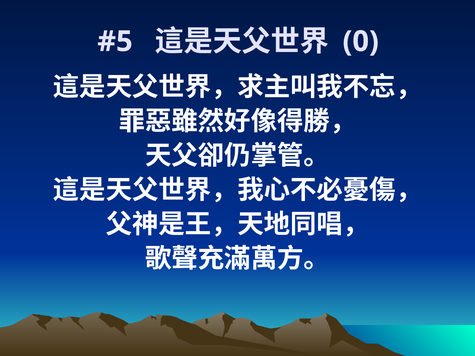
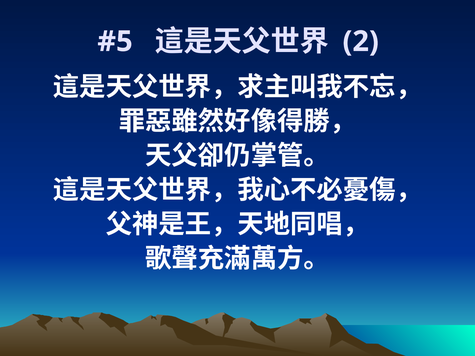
0: 0 -> 2
